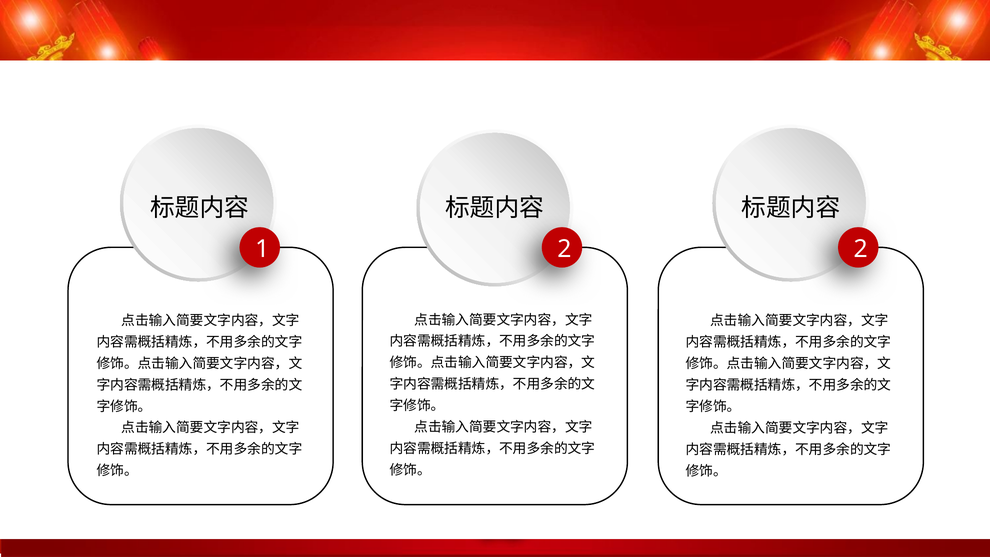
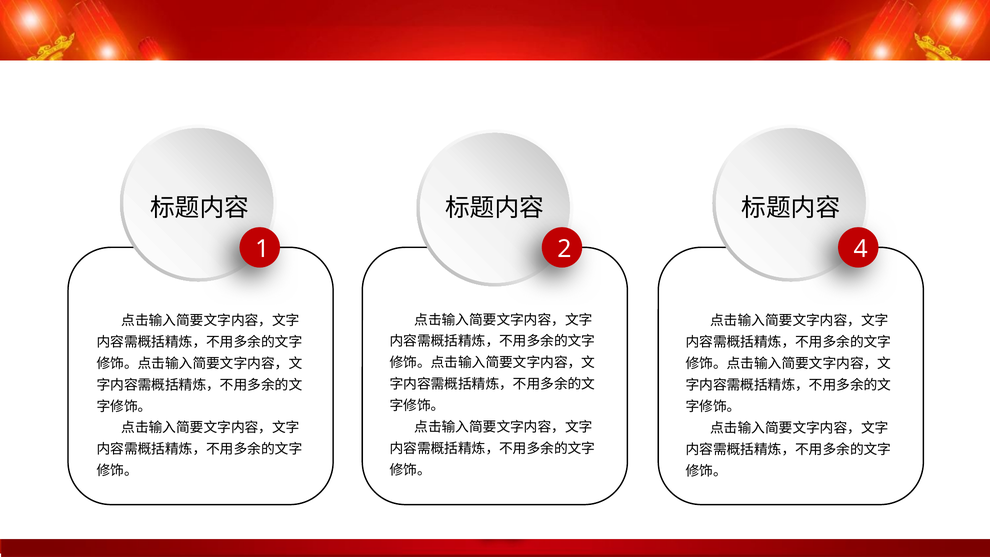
2 2: 2 -> 4
